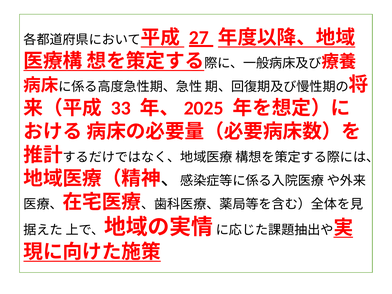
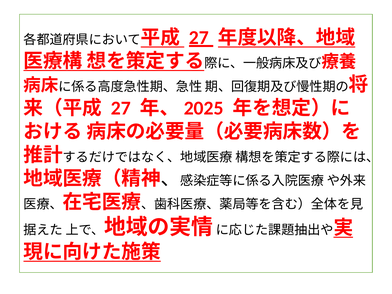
33 at (121, 108): 33 -> 27
